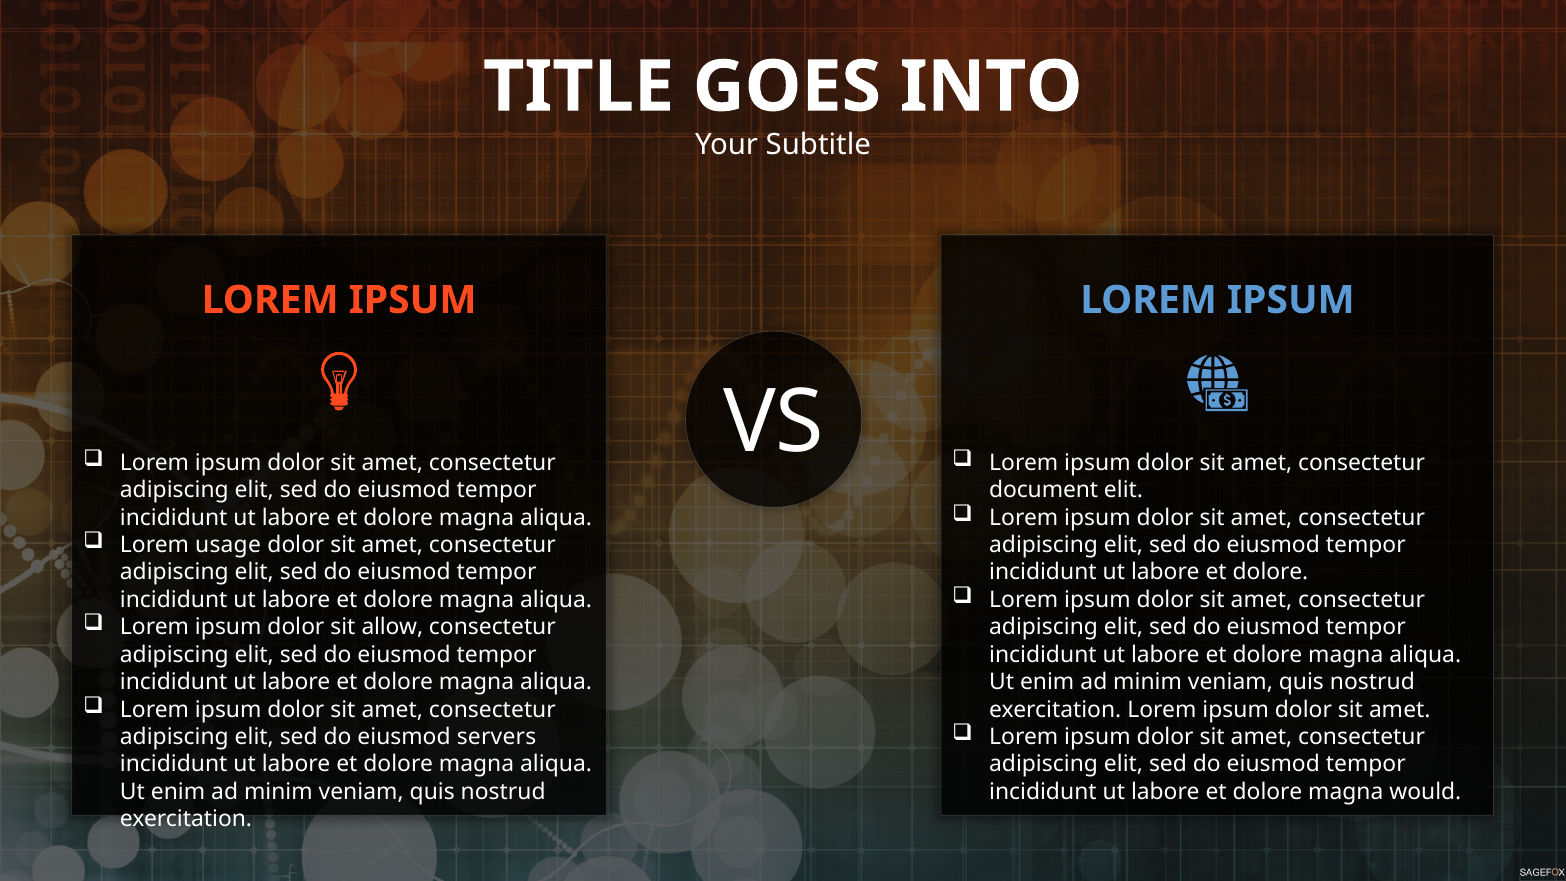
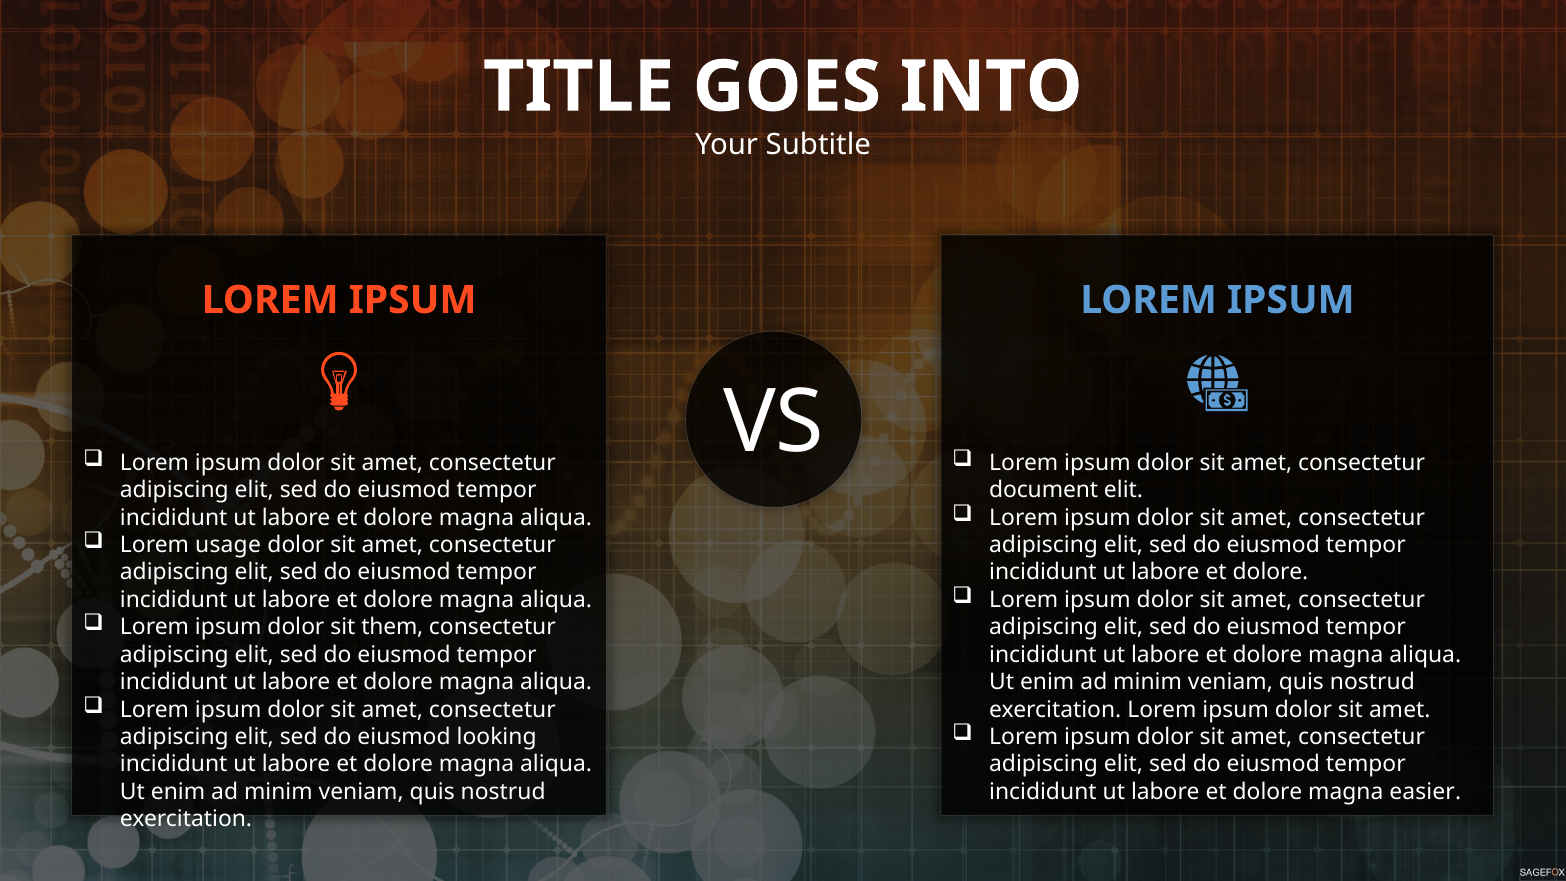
allow: allow -> them
servers: servers -> looking
would: would -> easier
